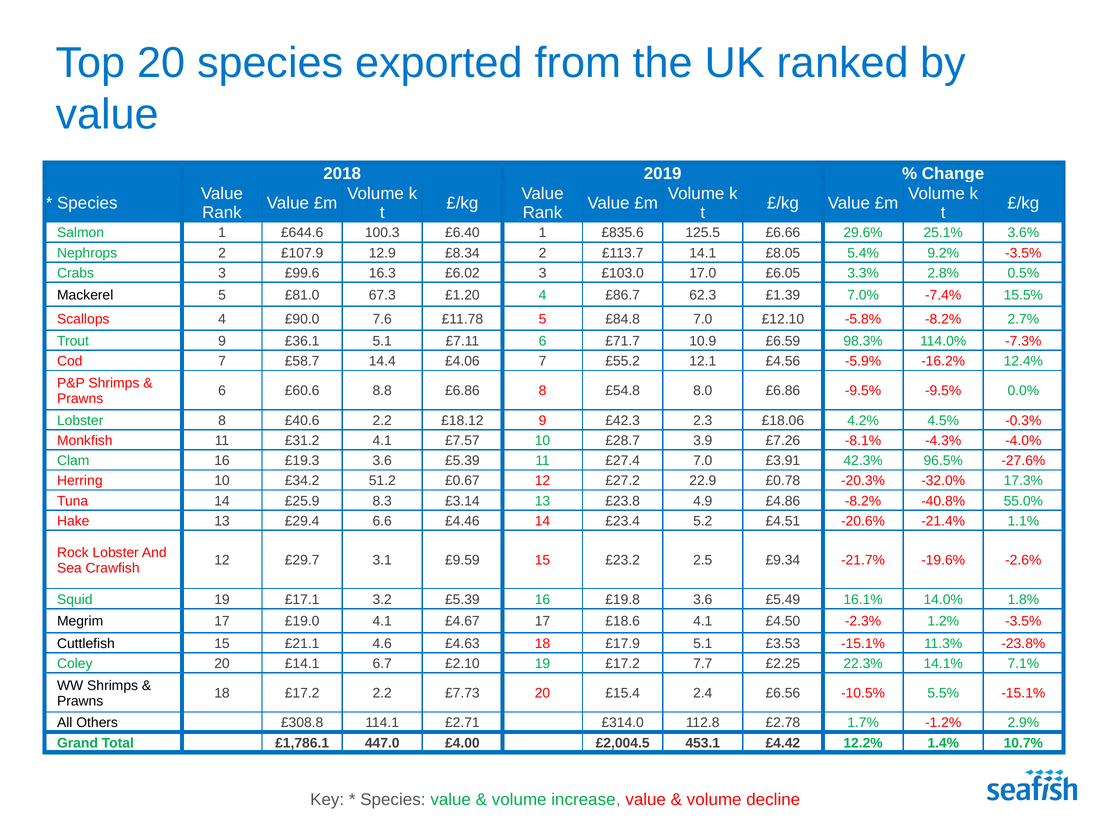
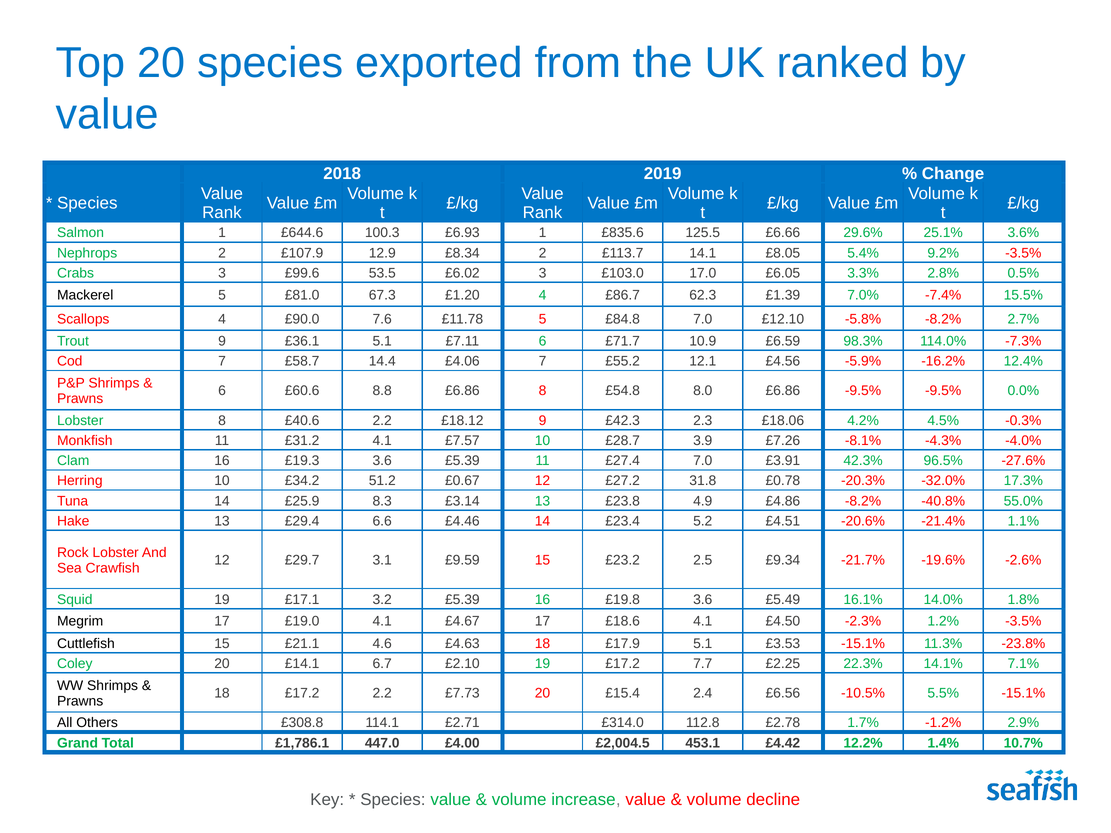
£6.40: £6.40 -> £6.93
16.3: 16.3 -> 53.5
22.9: 22.9 -> 31.8
